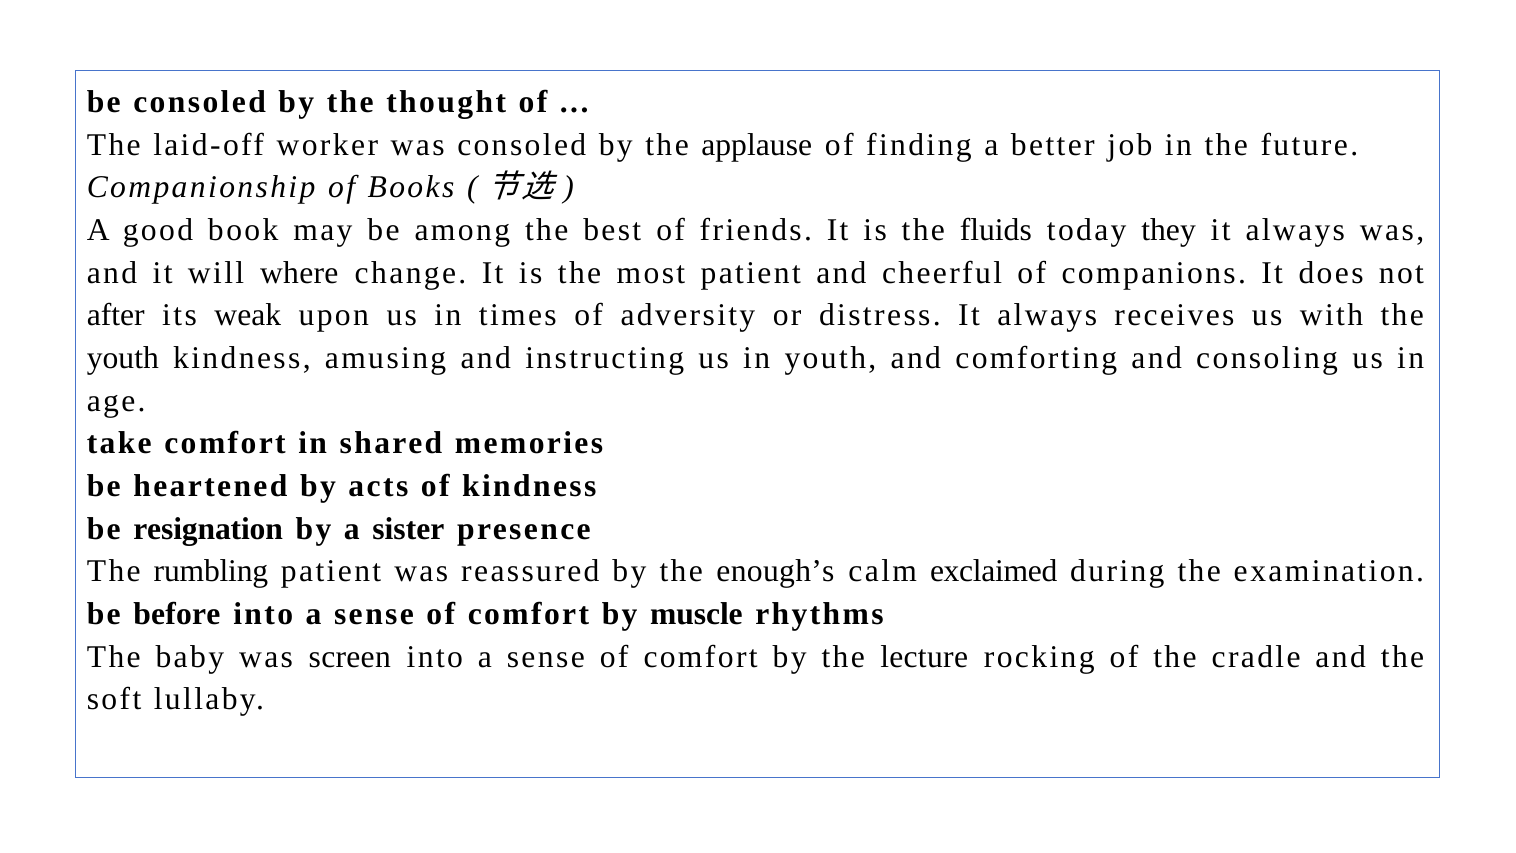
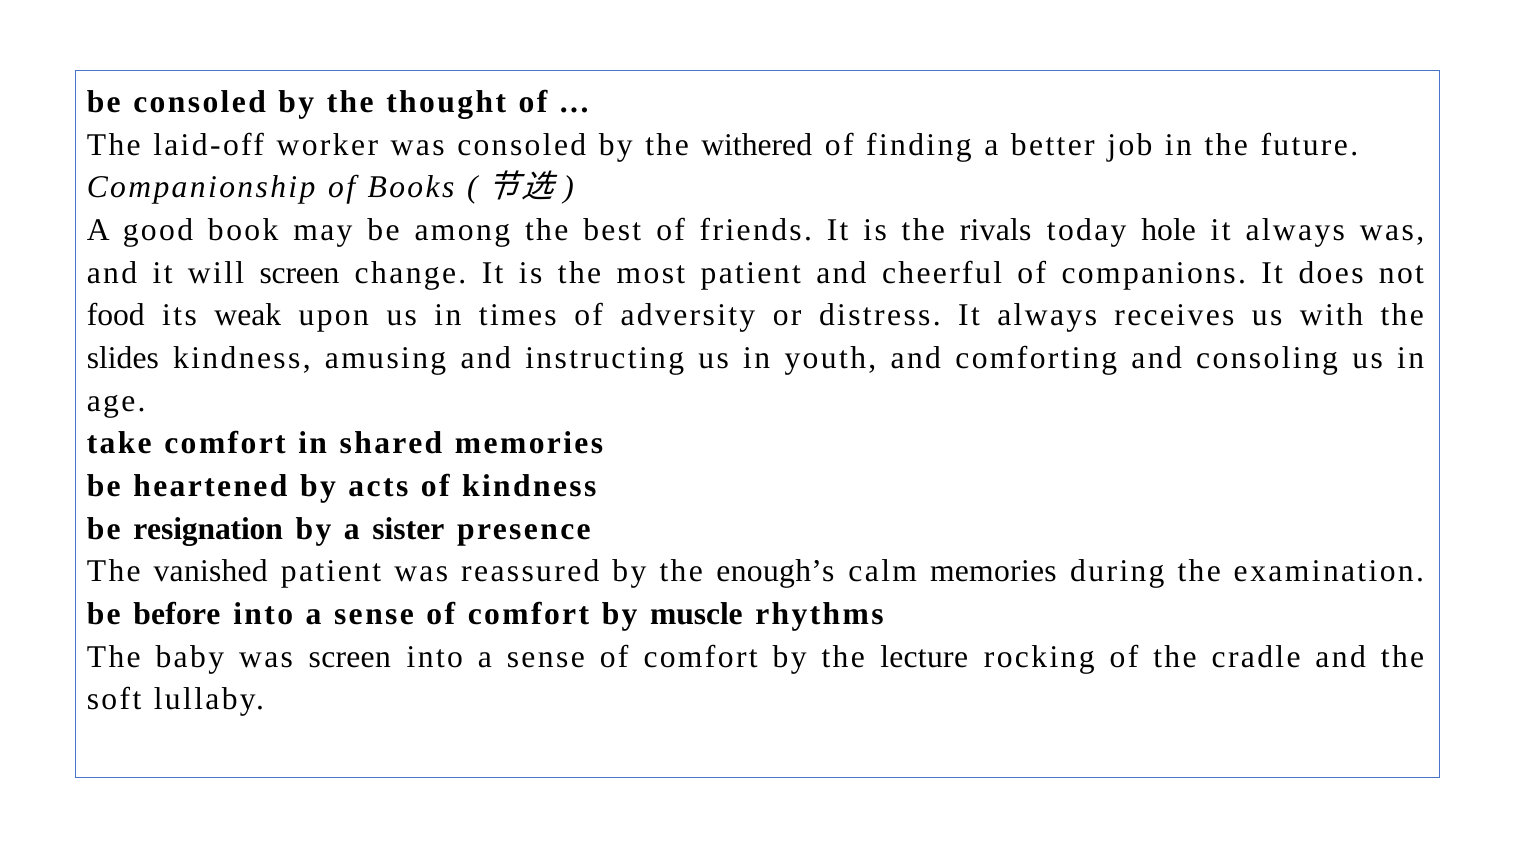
applause: applause -> withered
fluids: fluids -> rivals
they: they -> hole
will where: where -> screen
after: after -> food
youth at (123, 358): youth -> slides
rumbling: rumbling -> vanished
calm exclaimed: exclaimed -> memories
